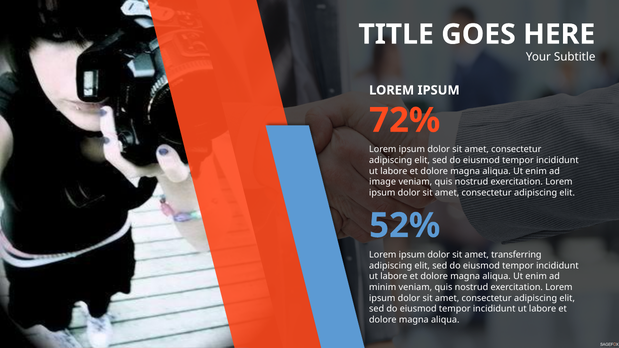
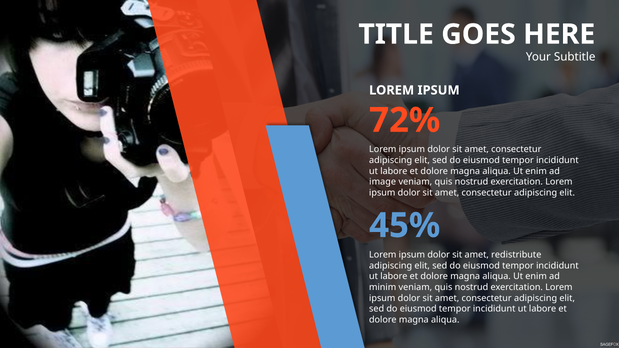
52%: 52% -> 45%
transferring: transferring -> redistribute
